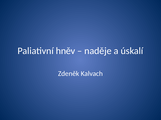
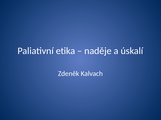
hněv: hněv -> etika
